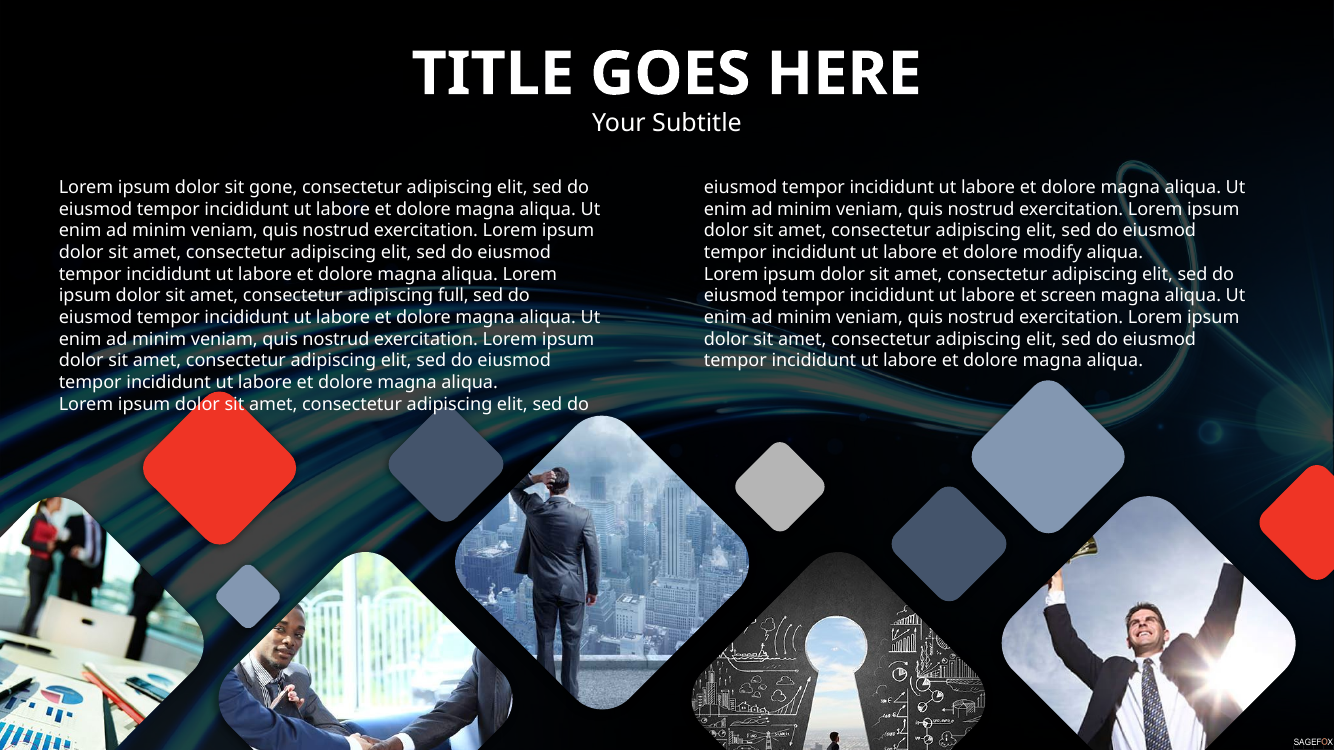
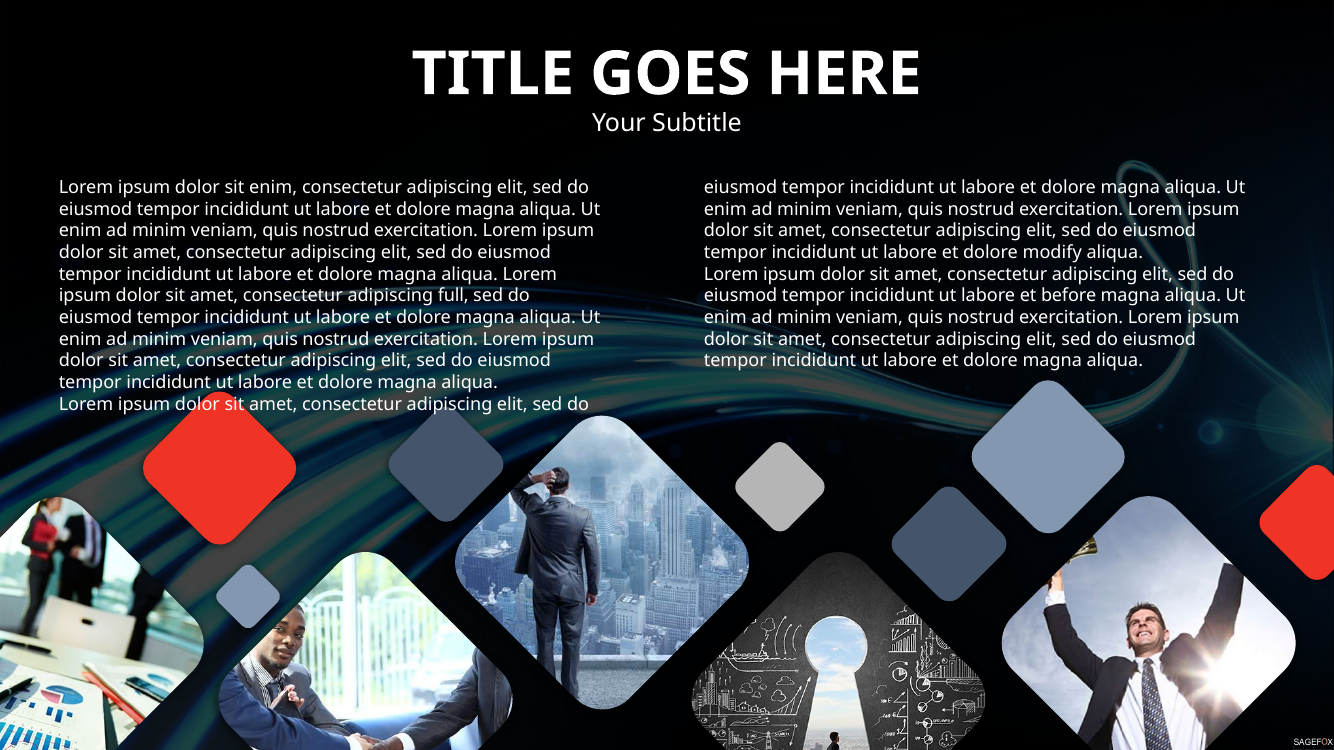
sit gone: gone -> enim
screen: screen -> before
